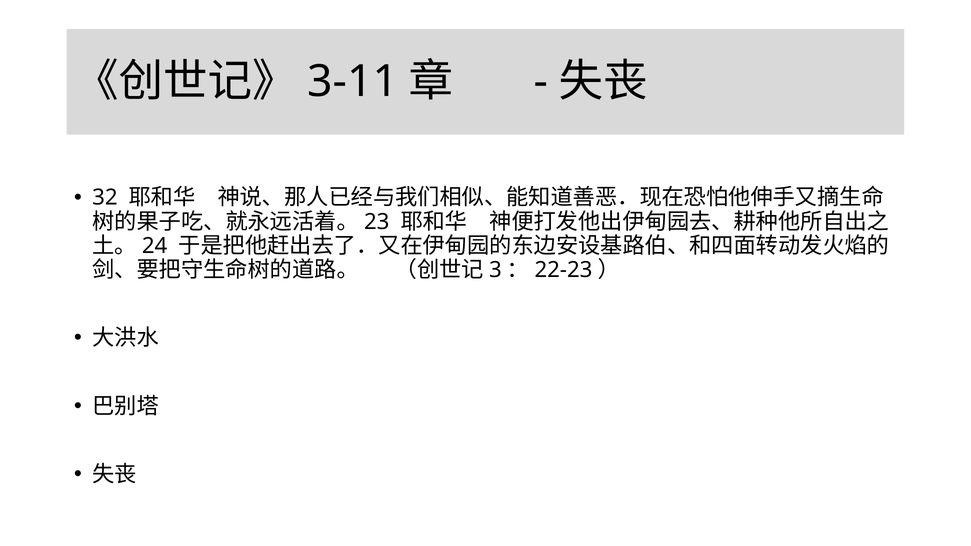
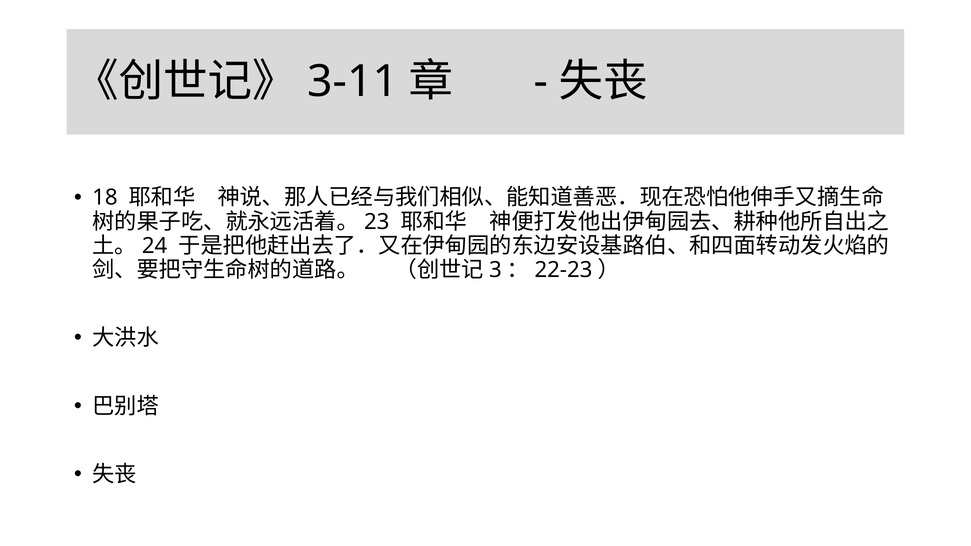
32: 32 -> 18
